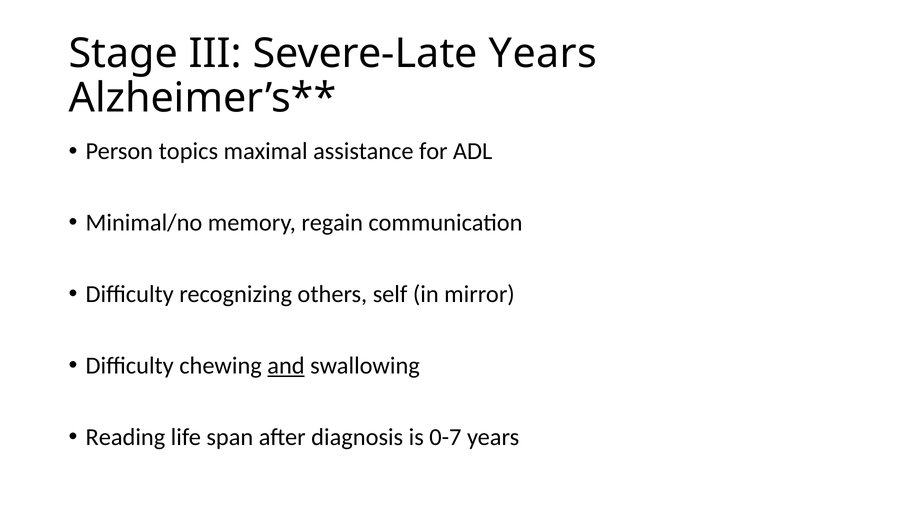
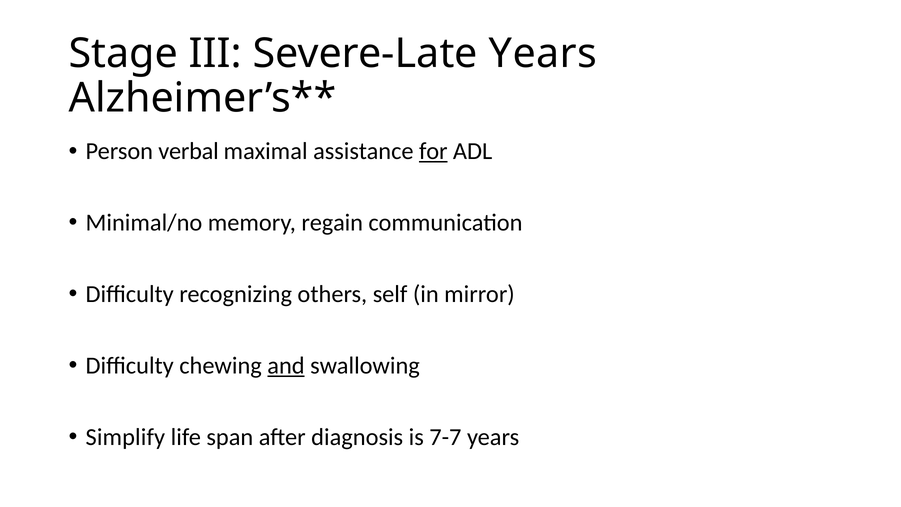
topics: topics -> verbal
for underline: none -> present
Reading: Reading -> Simplify
0-7: 0-7 -> 7-7
